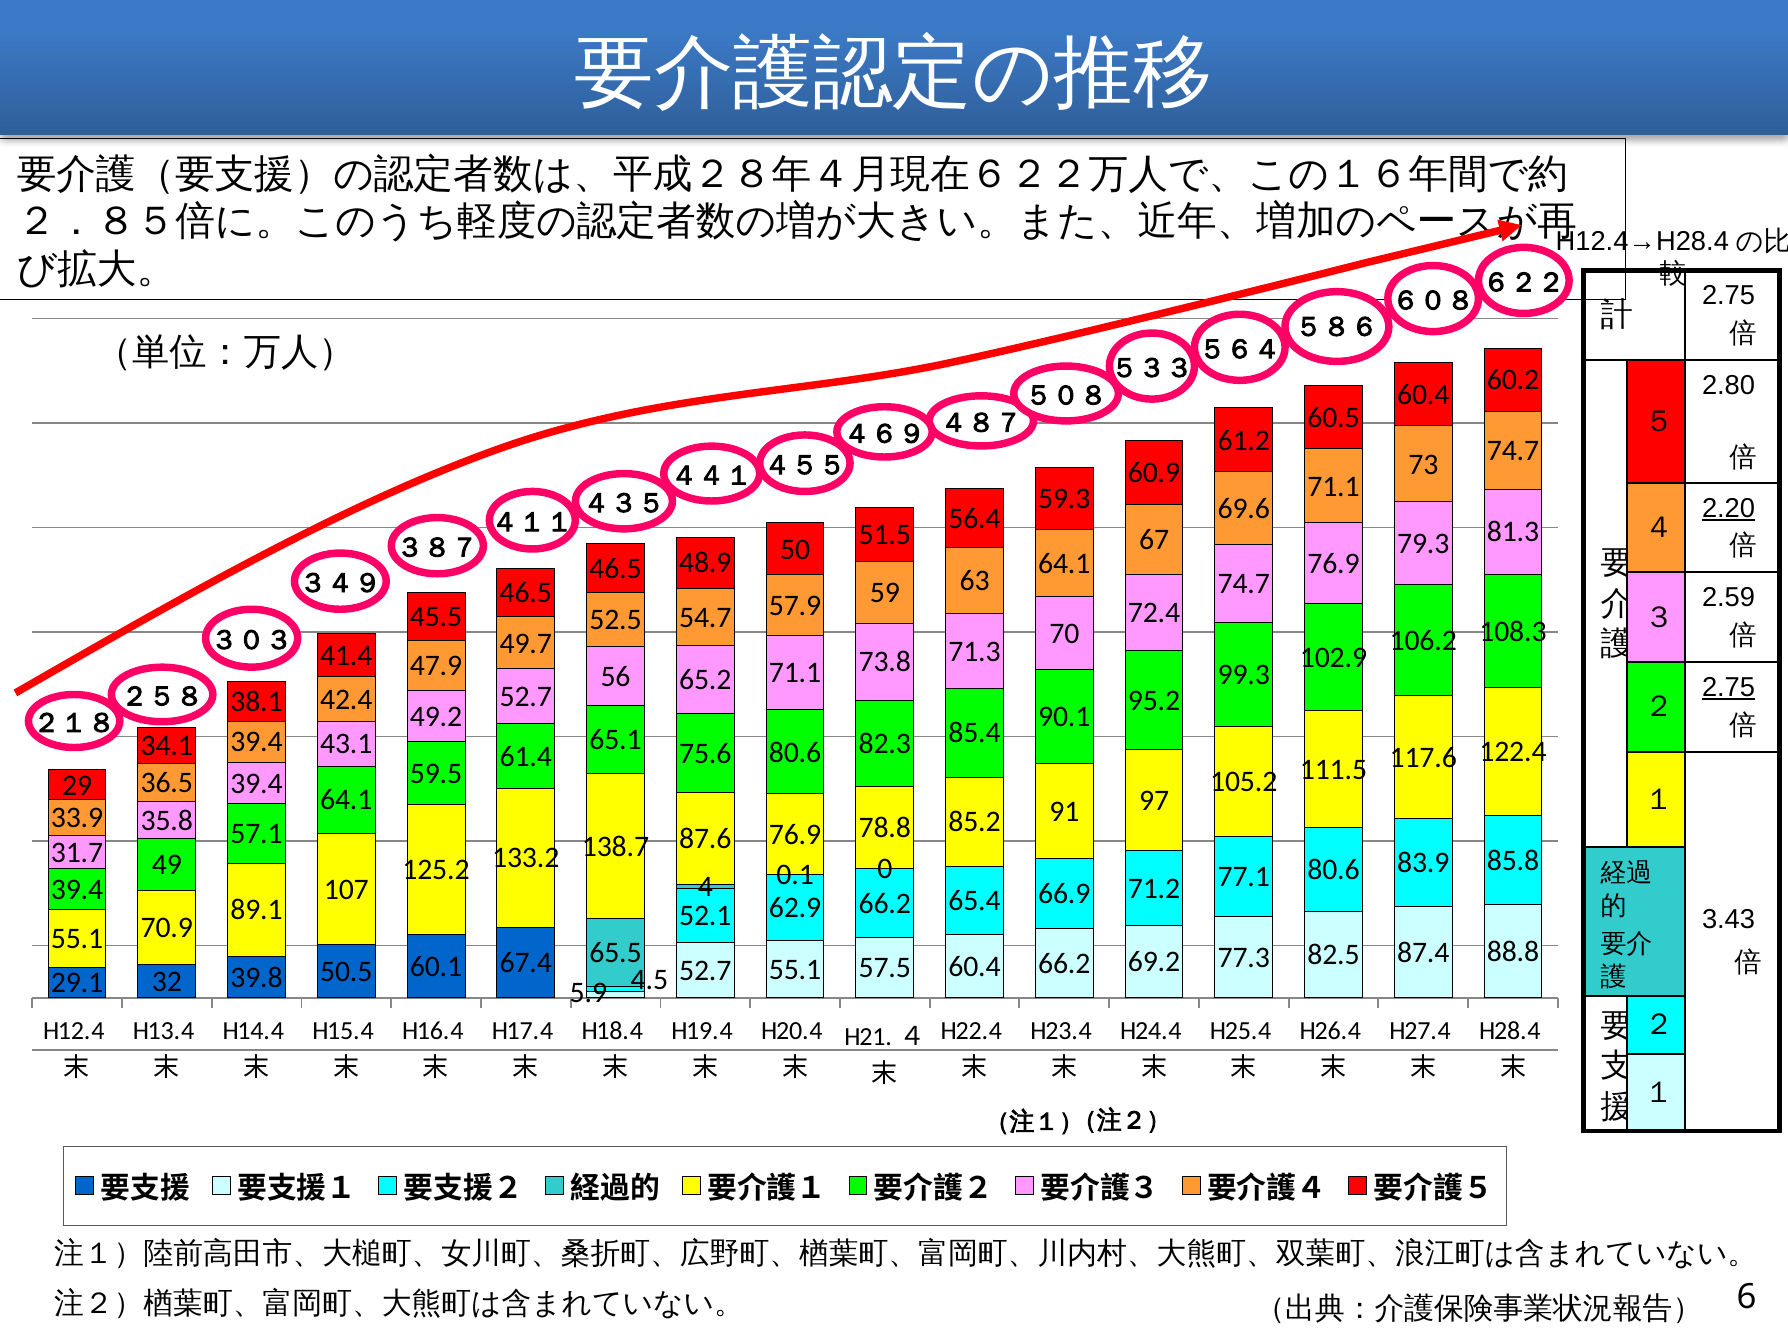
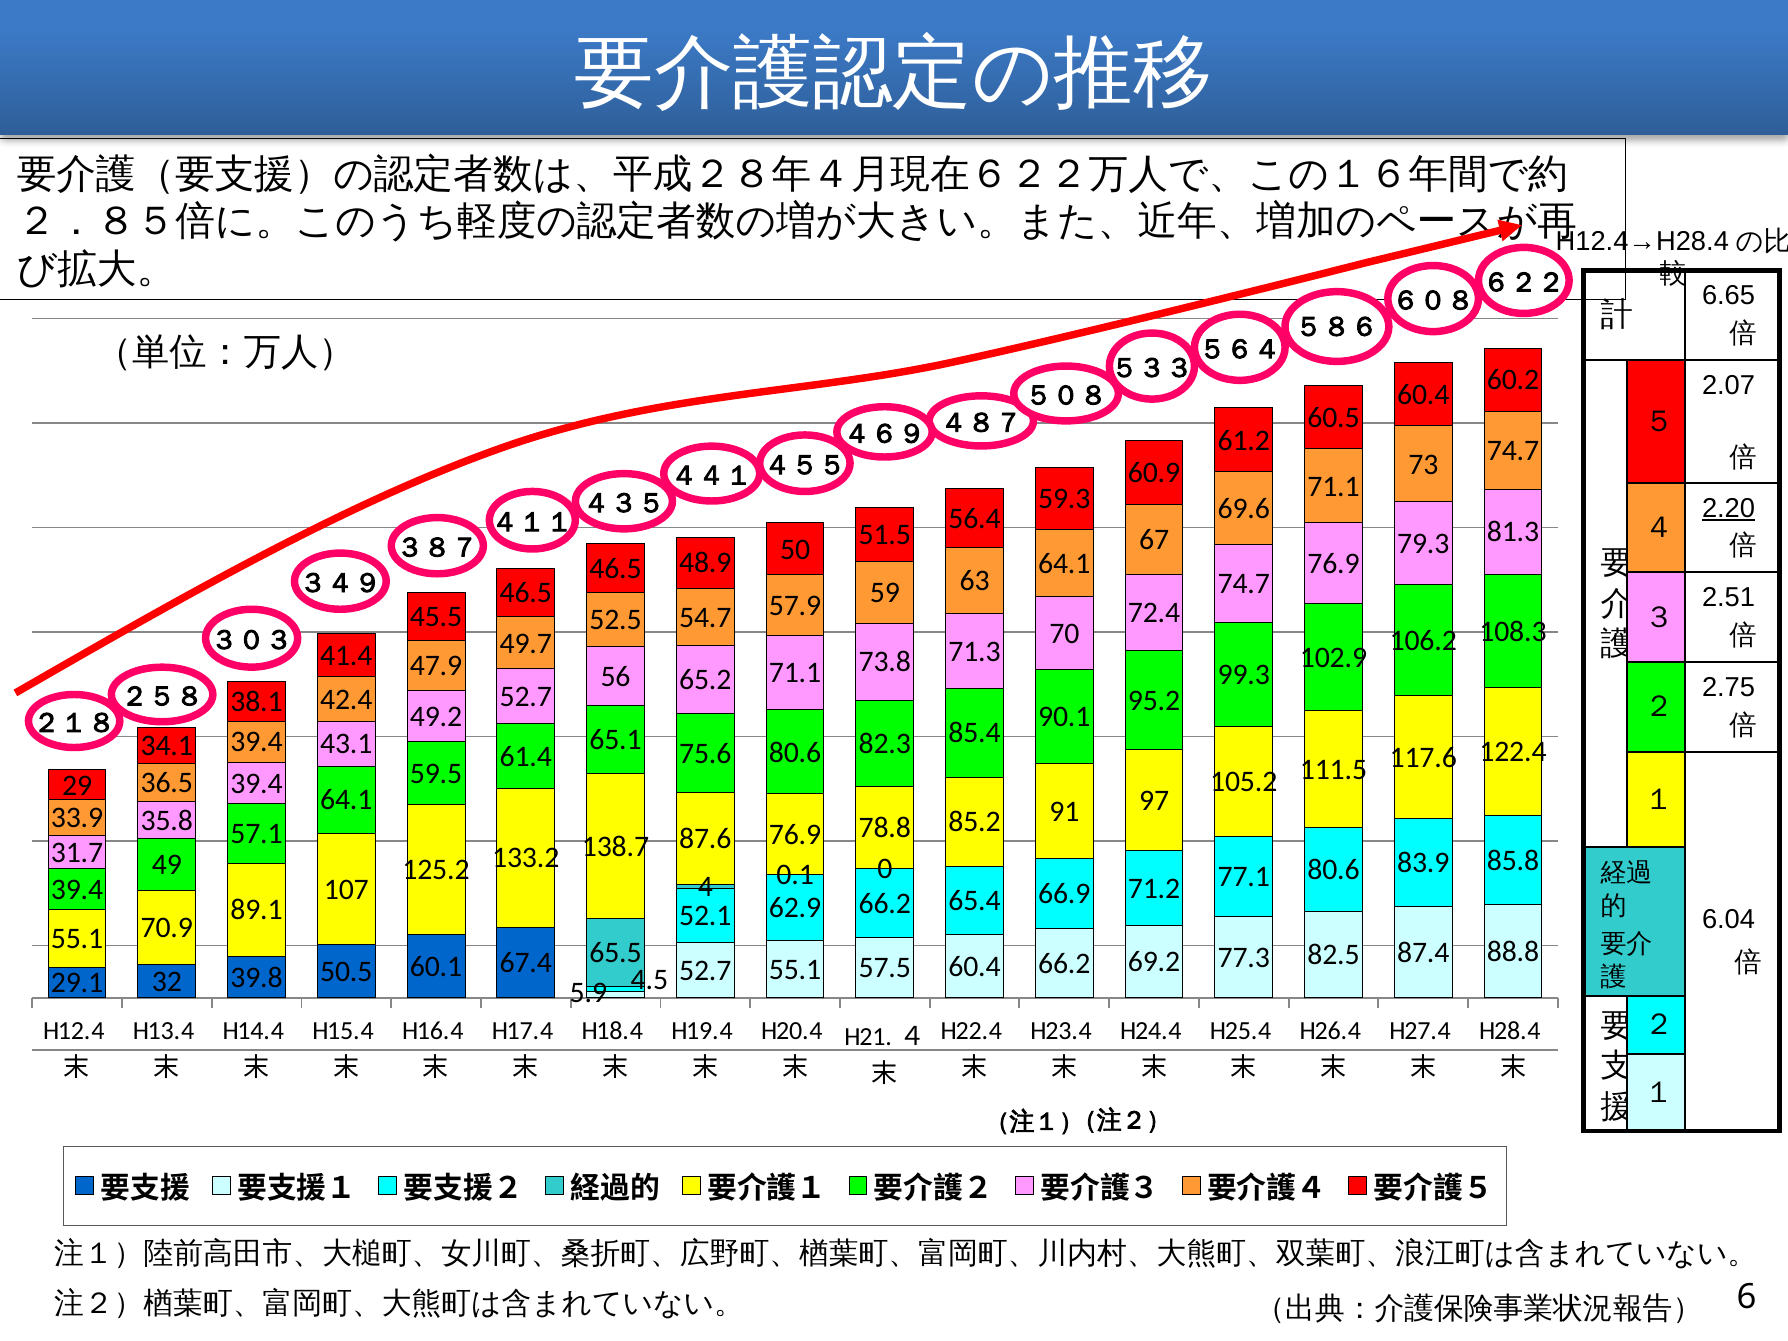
2.75 at (1729, 296): 2.75 -> 6.65
2.80: 2.80 -> 2.07
2.59: 2.59 -> 2.51
2.75 at (1729, 688) underline: present -> none
3.43: 3.43 -> 6.04
